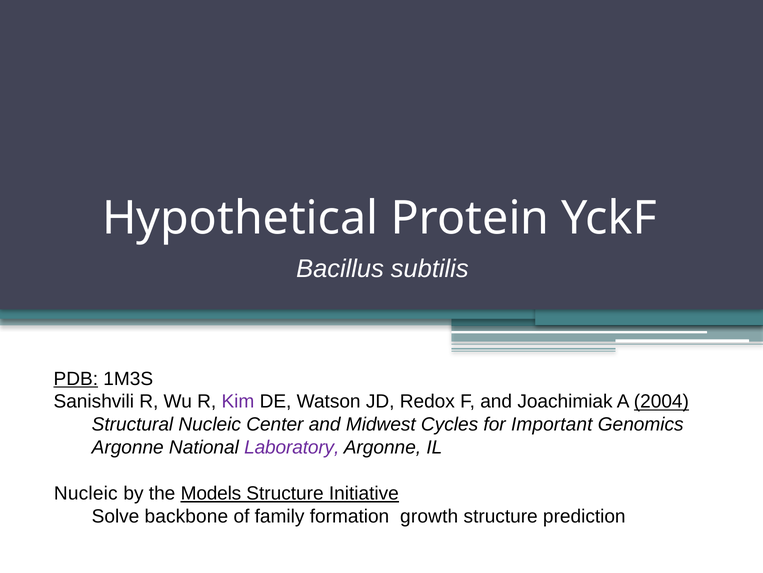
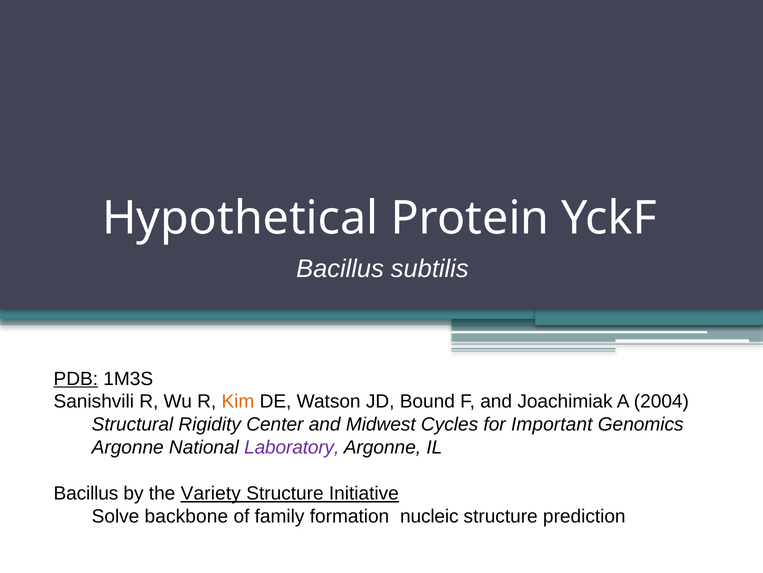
Kim colour: purple -> orange
Redox: Redox -> Bound
2004 underline: present -> none
Structural Nucleic: Nucleic -> Rigidity
Nucleic at (86, 493): Nucleic -> Bacillus
Models: Models -> Variety
growth: growth -> nucleic
